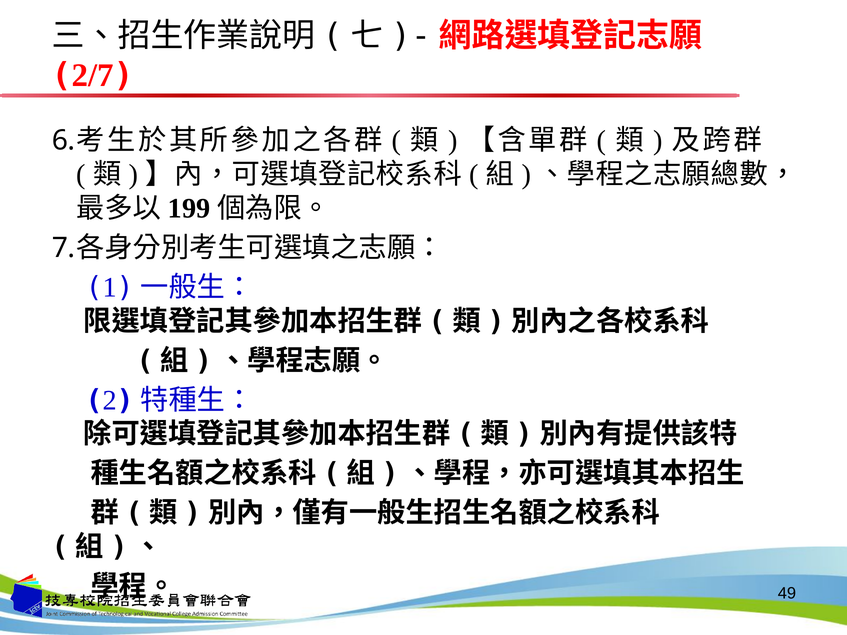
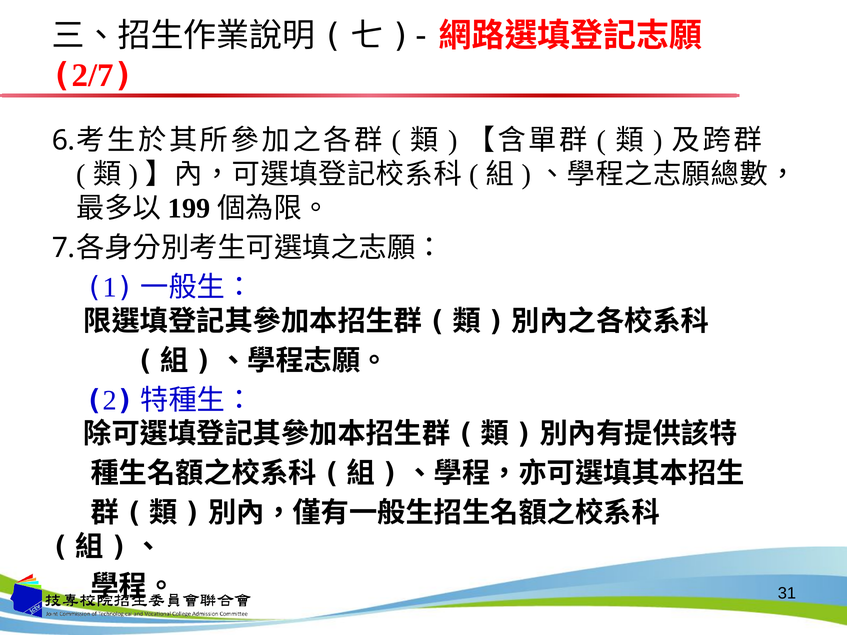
49: 49 -> 31
